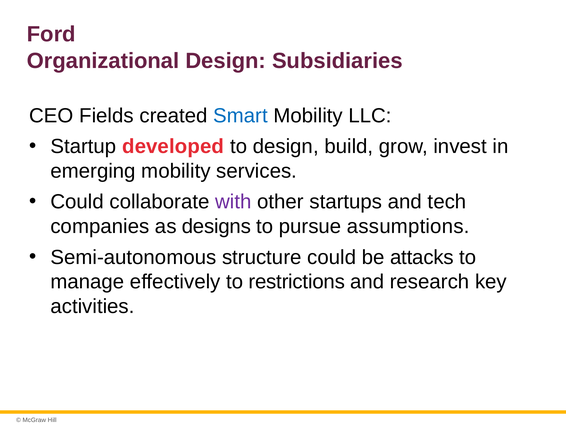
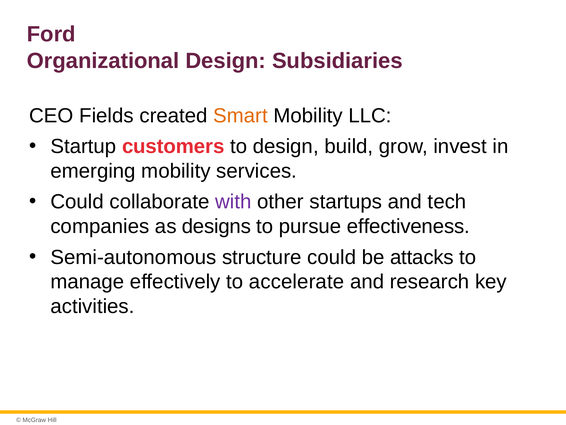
Smart colour: blue -> orange
developed: developed -> customers
assumptions: assumptions -> effectiveness
restrictions: restrictions -> accelerate
